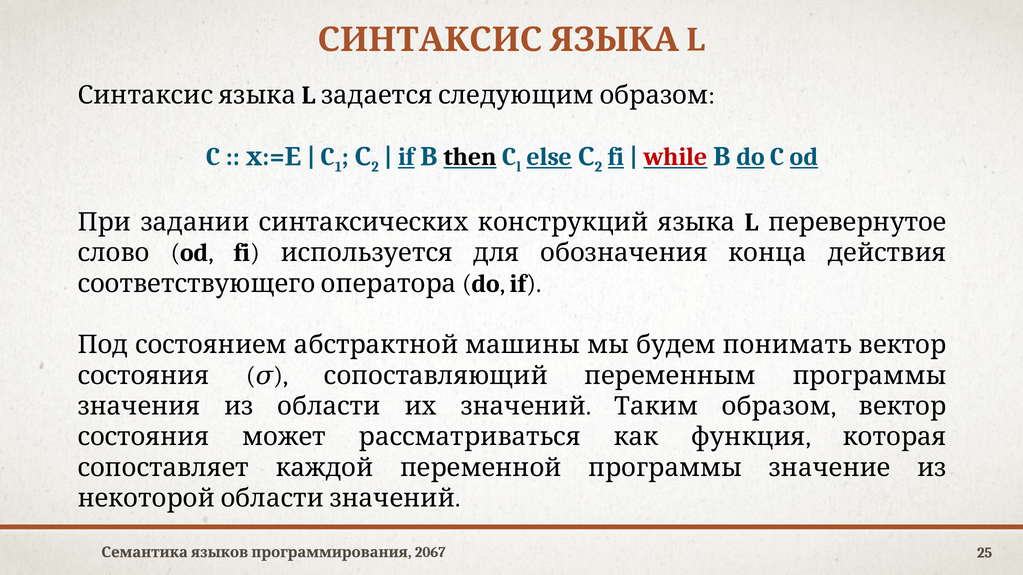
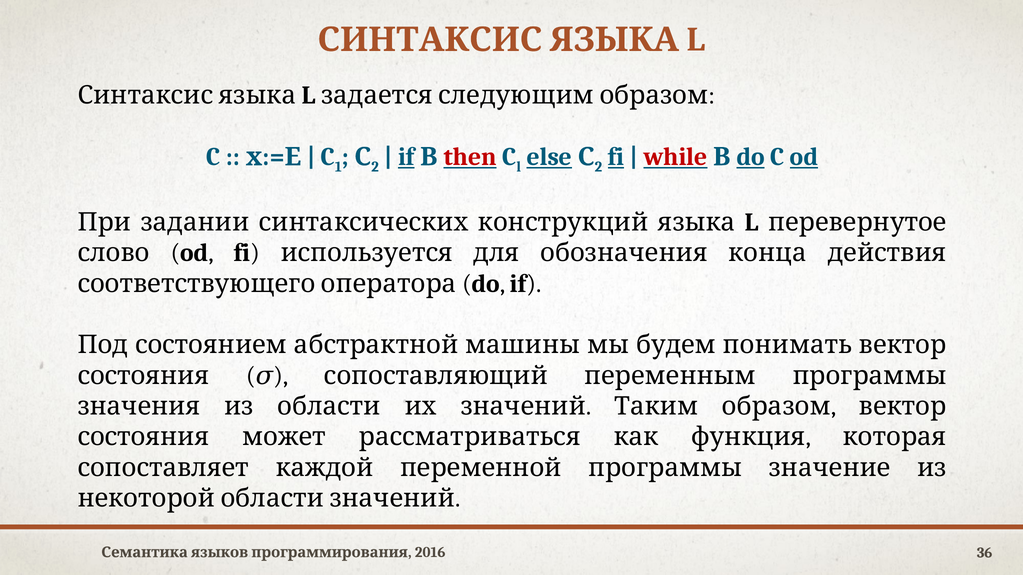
then colour: black -> red
2067: 2067 -> 2016
25: 25 -> 36
